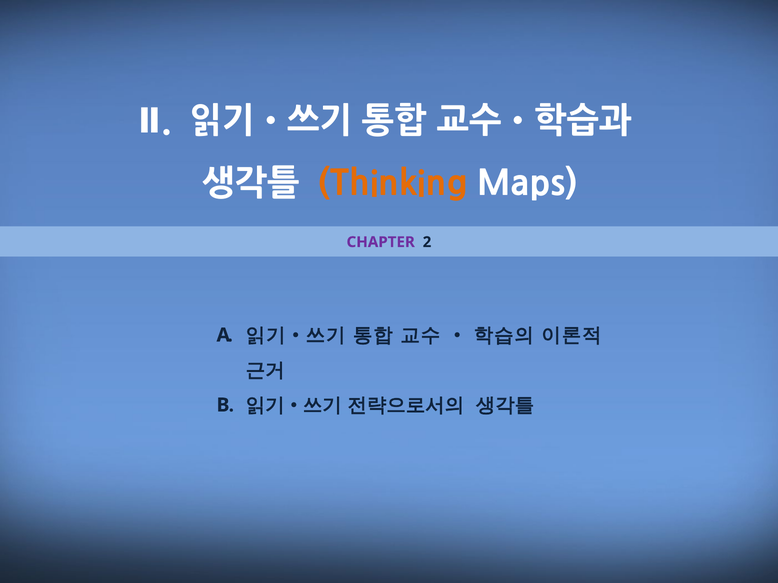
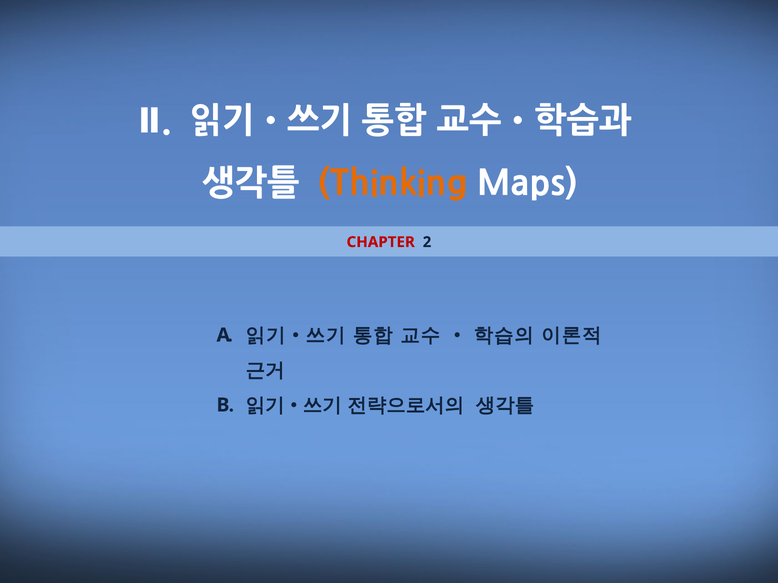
CHAPTER colour: purple -> red
